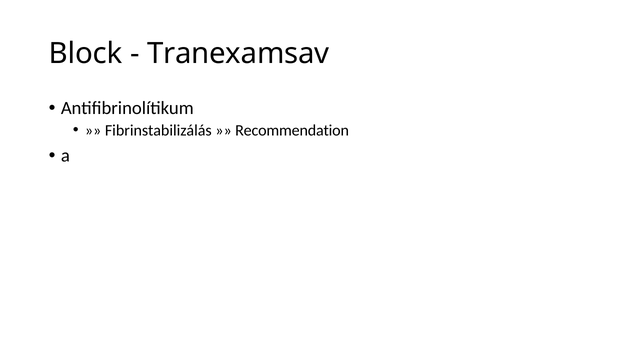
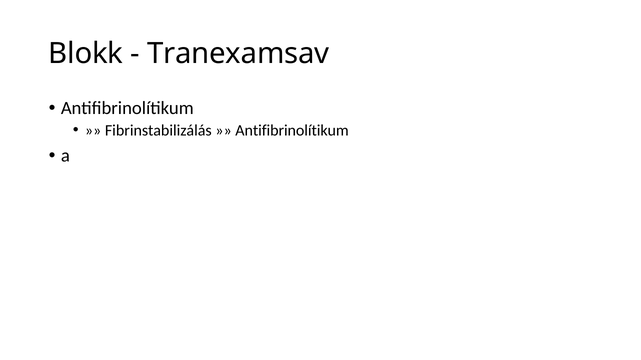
Block: Block -> Blokk
Recommendation at (292, 130): Recommendation -> Antifibrinolítikum
